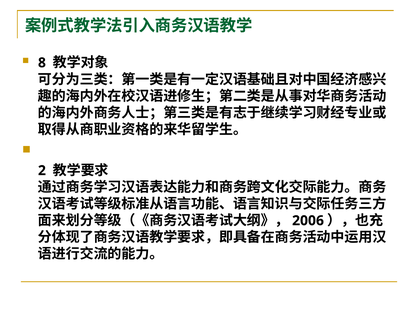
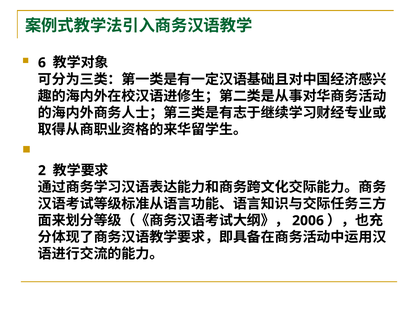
8: 8 -> 6
